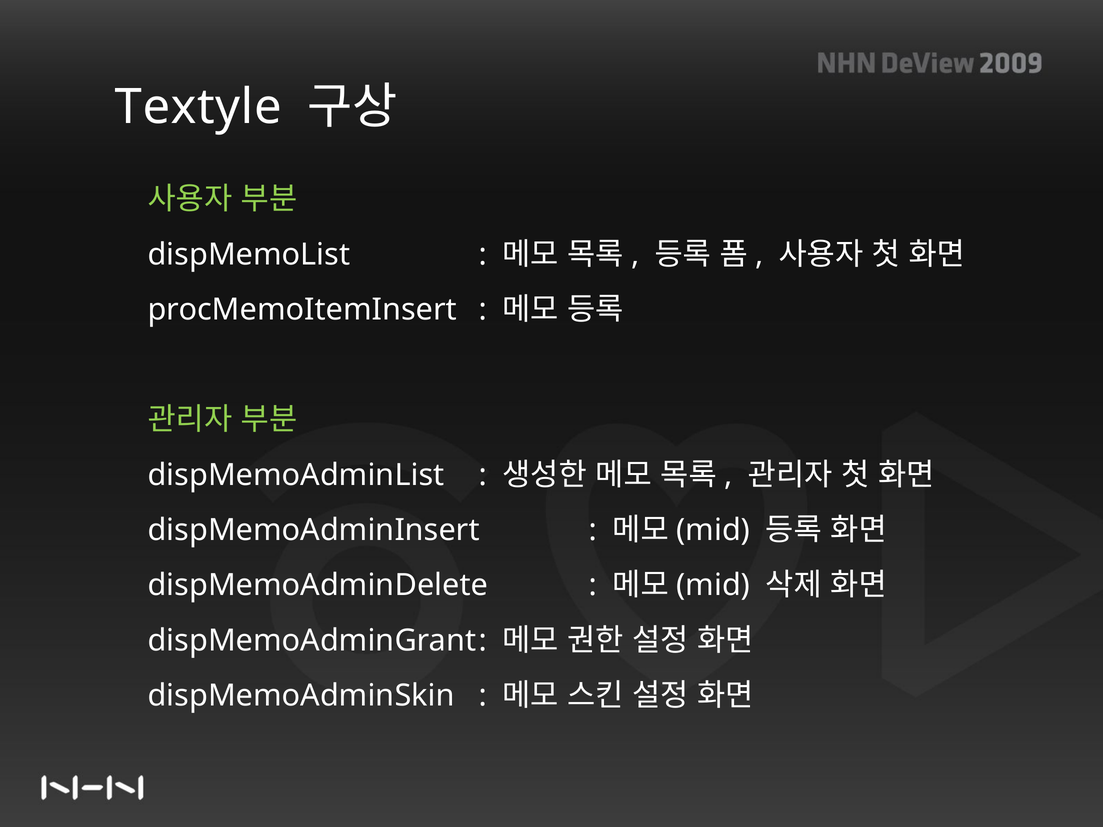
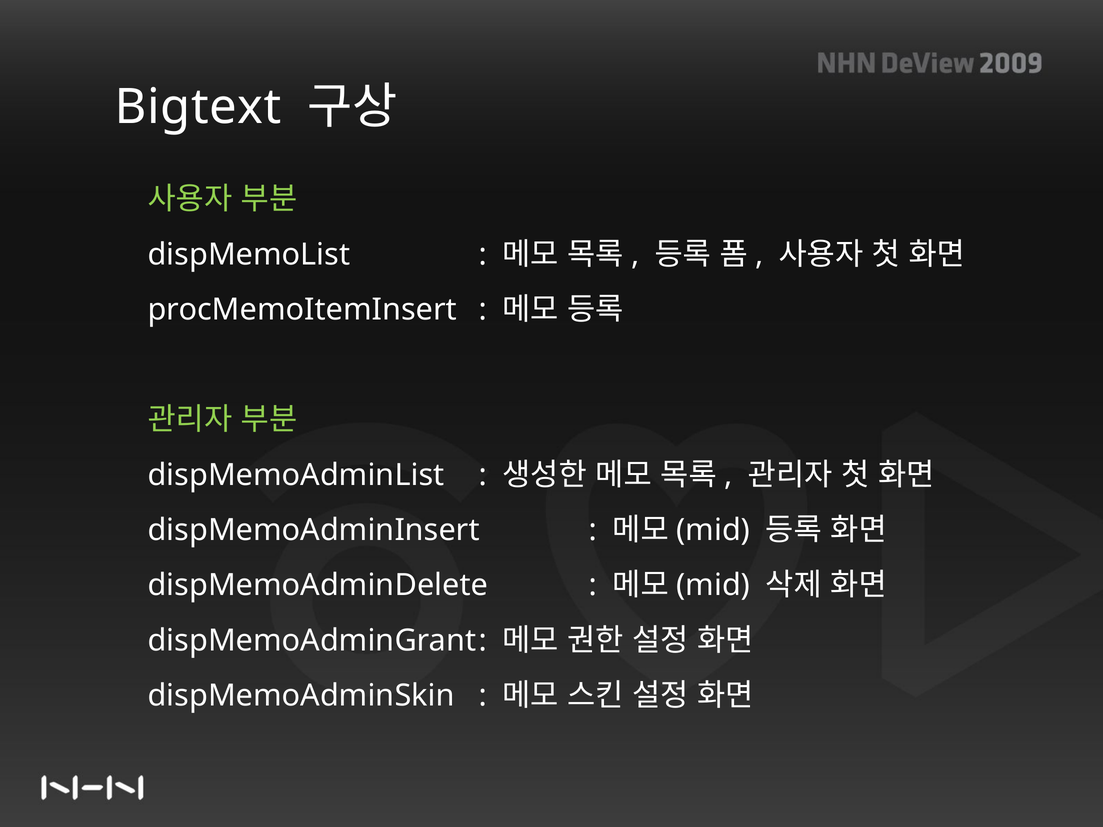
Textyle: Textyle -> Bigtext
